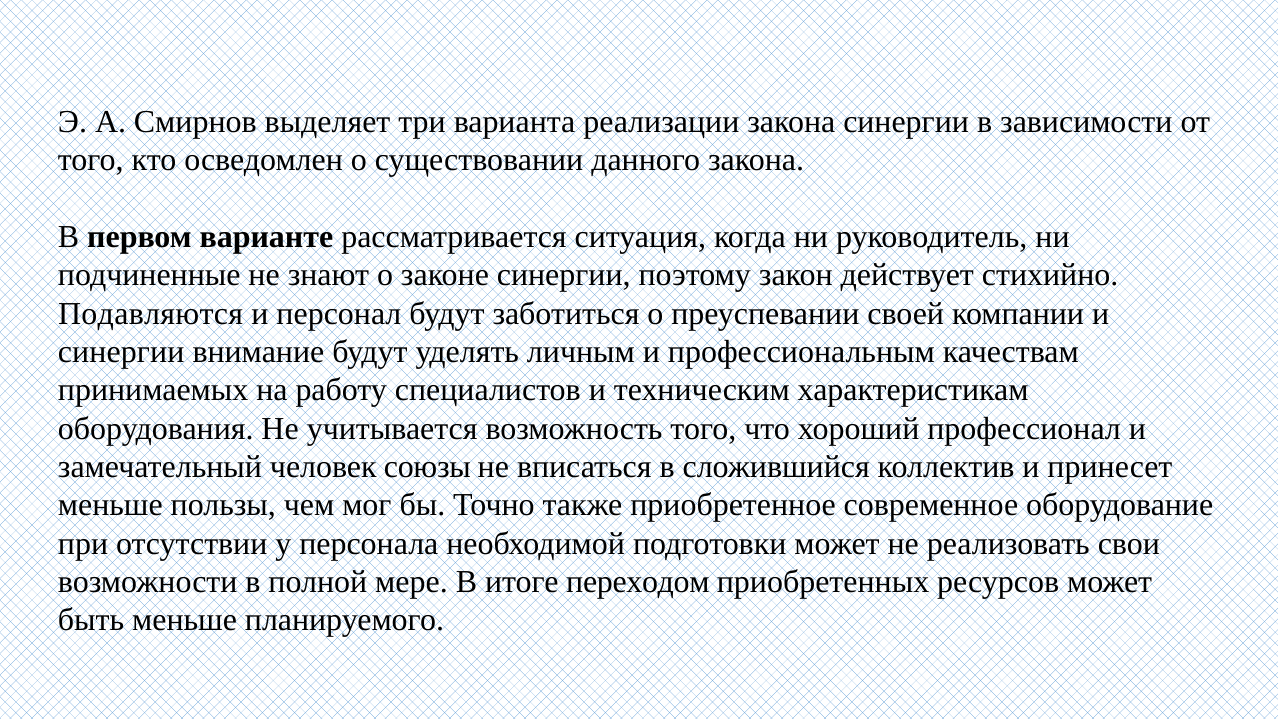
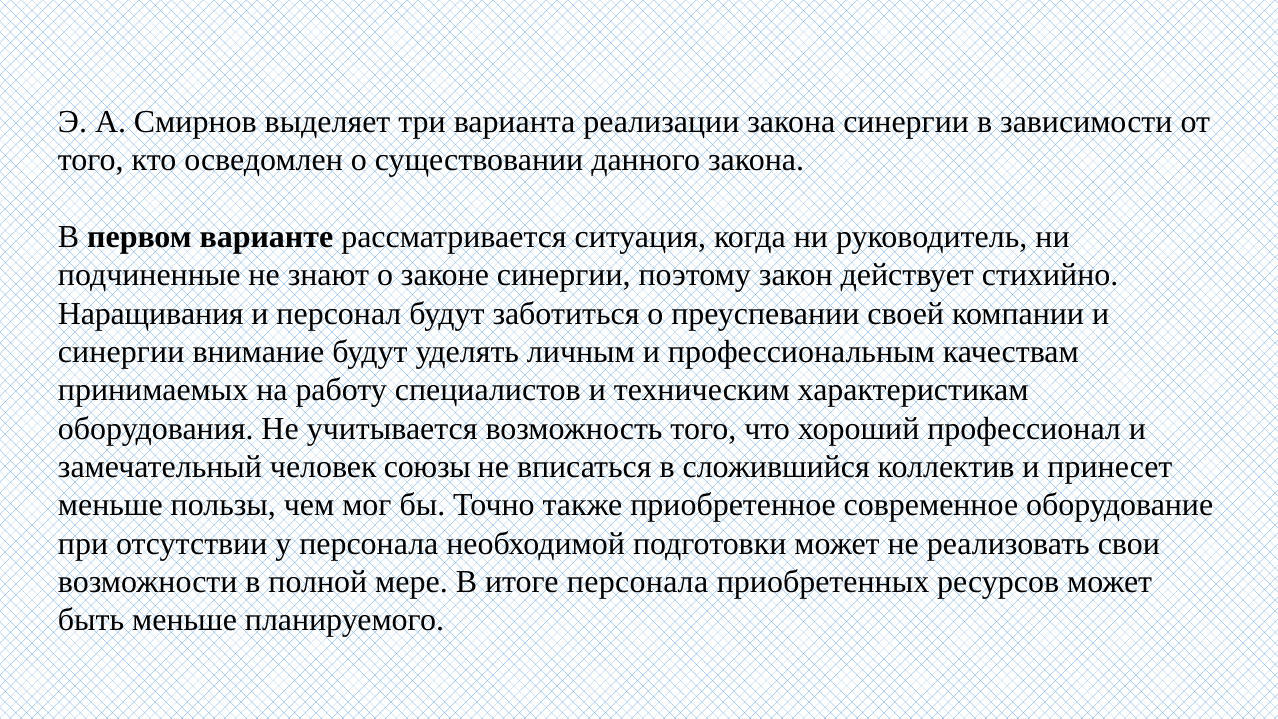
Подавляются: Подавляются -> Наращивания
итоге переходом: переходом -> персонала
